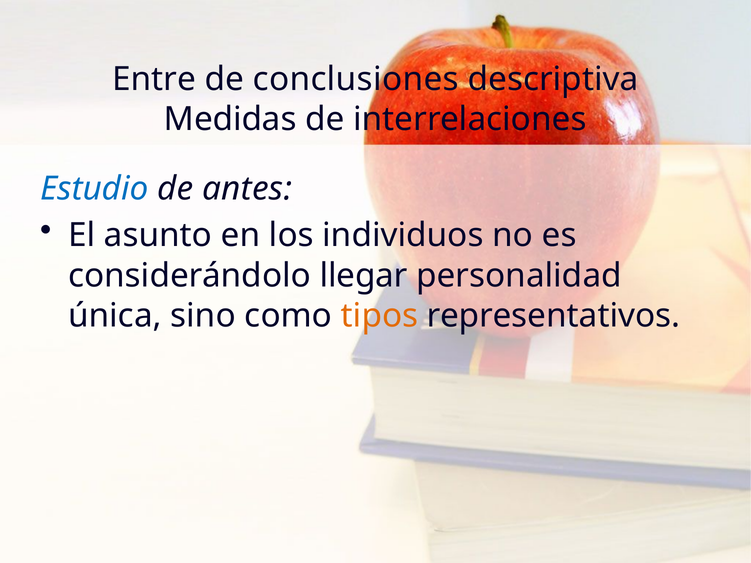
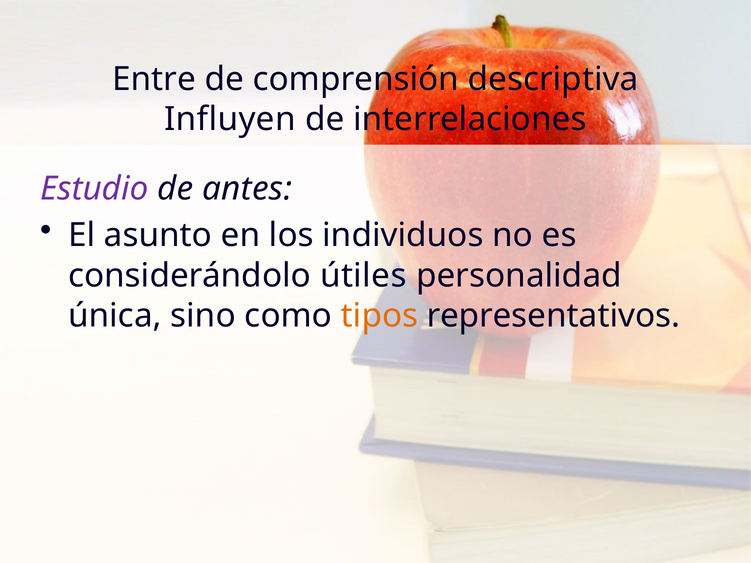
conclusiones: conclusiones -> comprensión
Medidas: Medidas -> Influyen
Estudio colour: blue -> purple
llegar: llegar -> útiles
